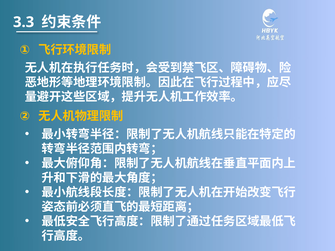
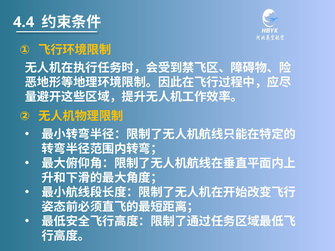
3.3: 3.3 -> 4.4
